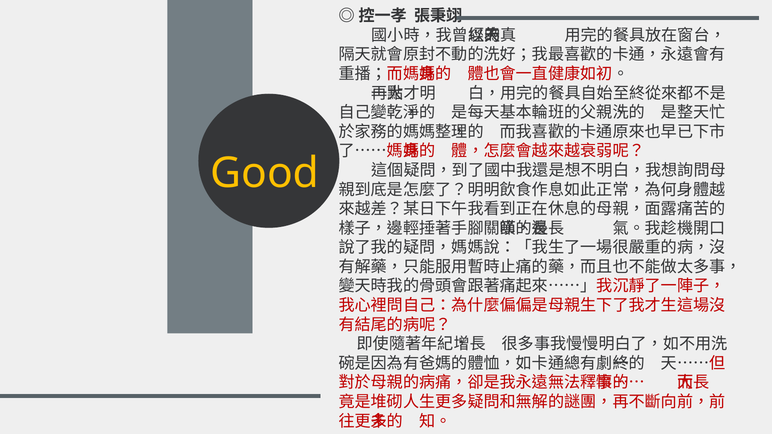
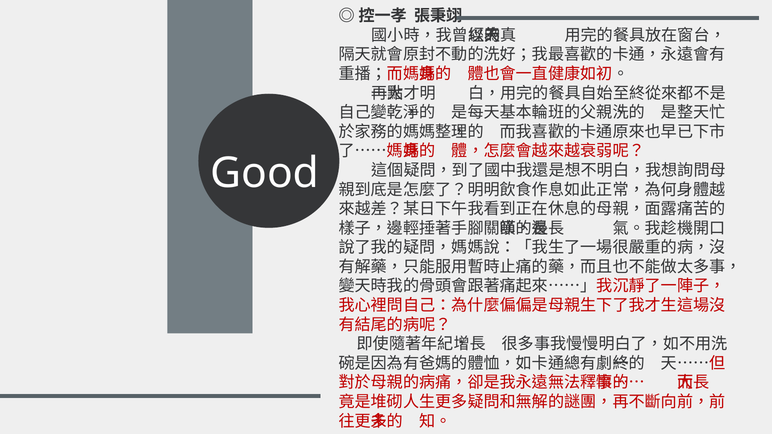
Good colour: yellow -> white
